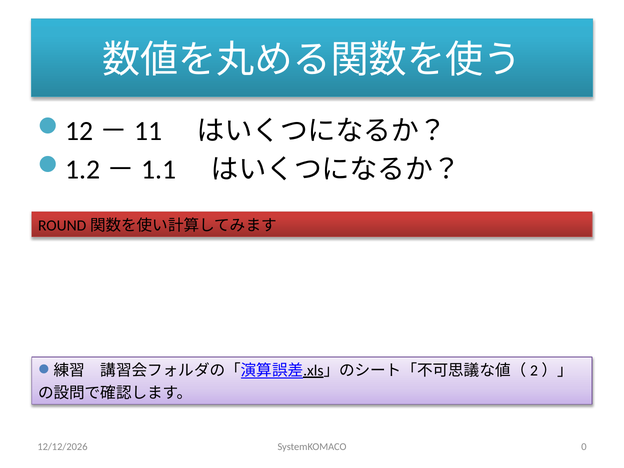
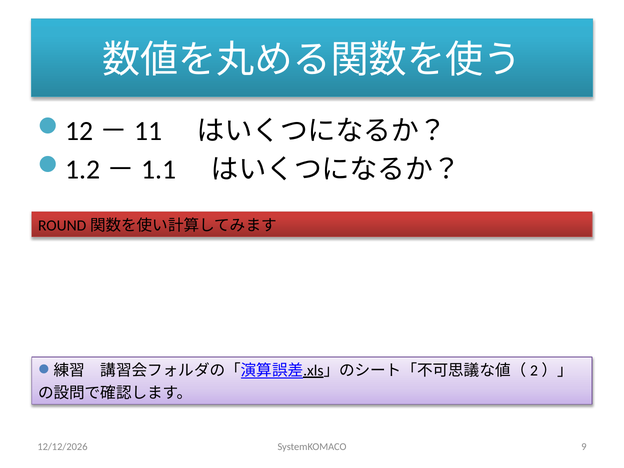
0: 0 -> 9
